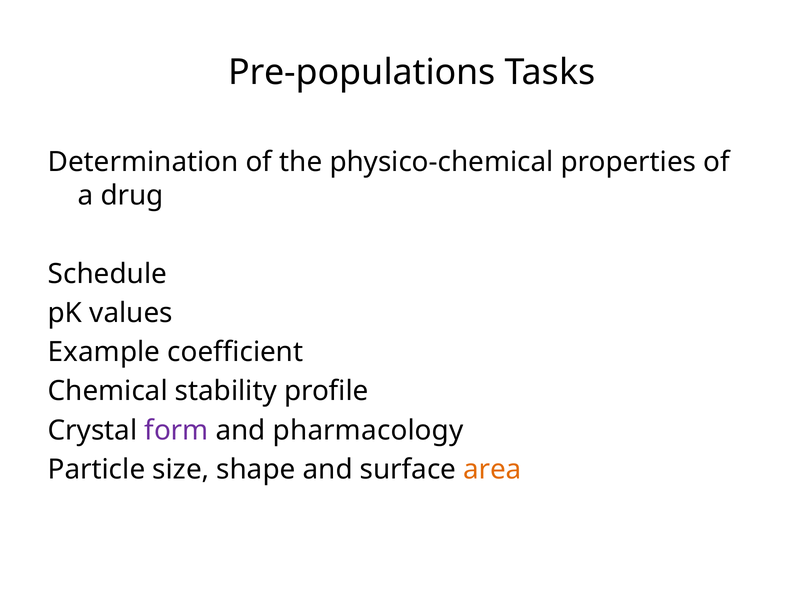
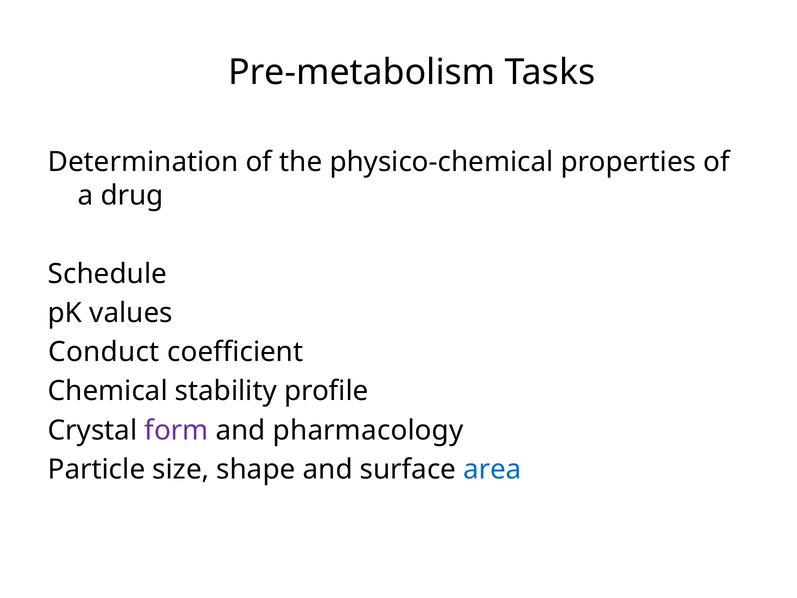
Pre-populations: Pre-populations -> Pre-metabolism
Example: Example -> Conduct
area colour: orange -> blue
